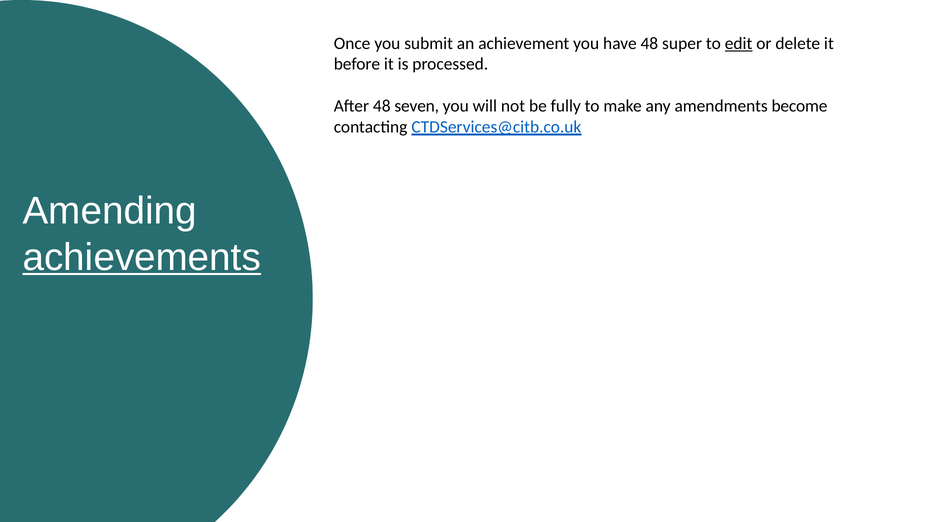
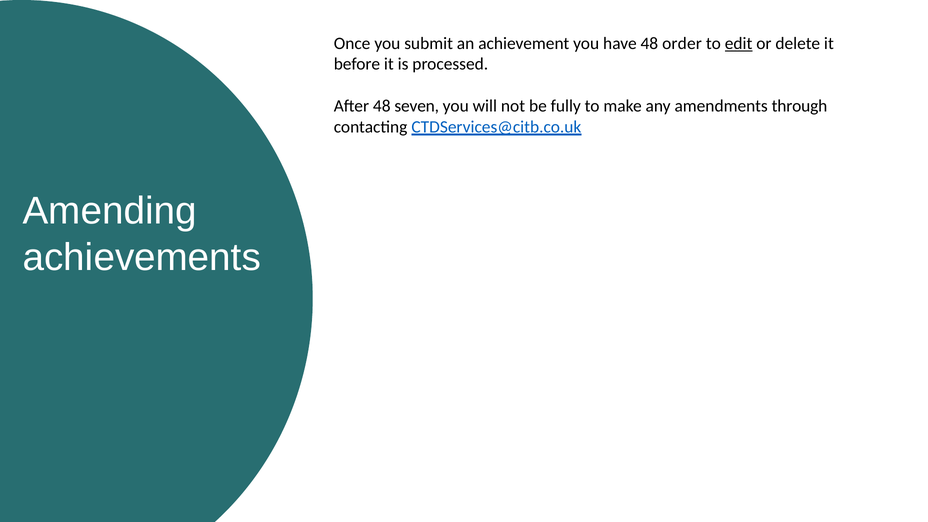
super: super -> order
become: become -> through
achievements underline: present -> none
